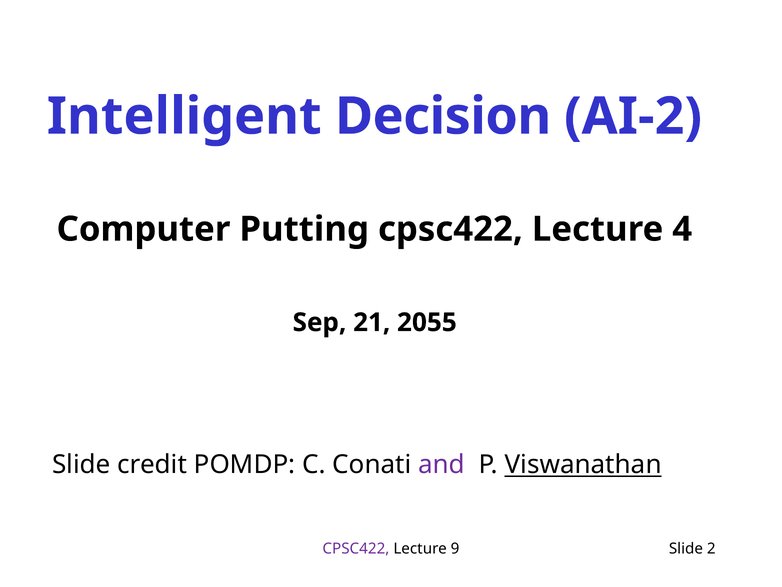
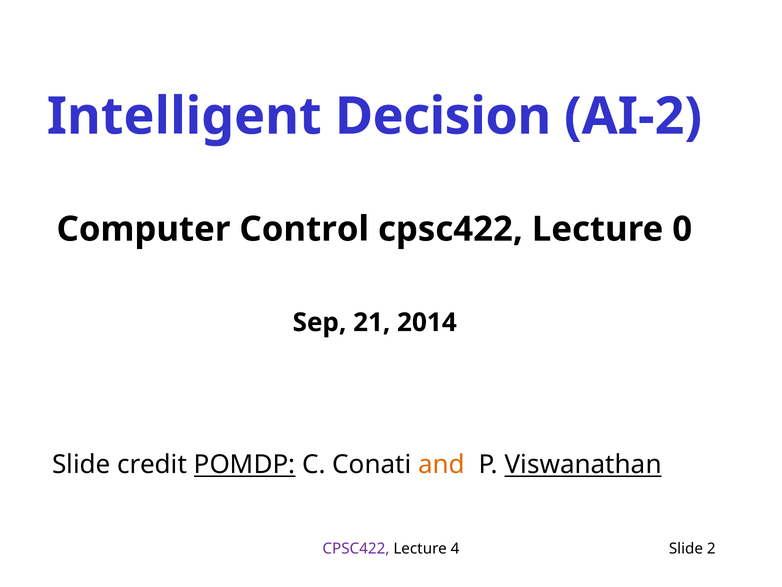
Putting: Putting -> Control
4: 4 -> 0
2055: 2055 -> 2014
POMDP underline: none -> present
and colour: purple -> orange
9: 9 -> 4
